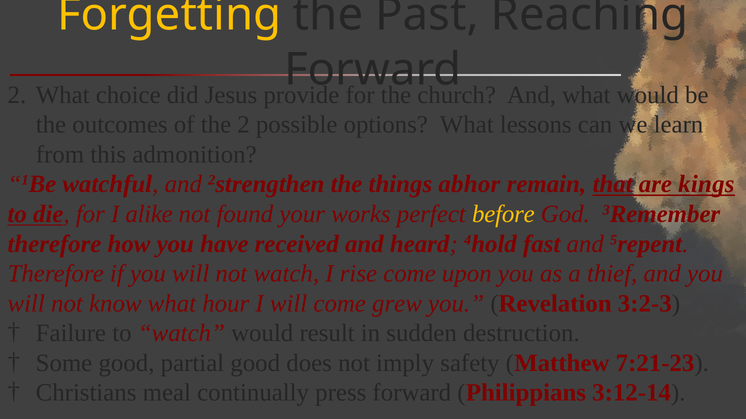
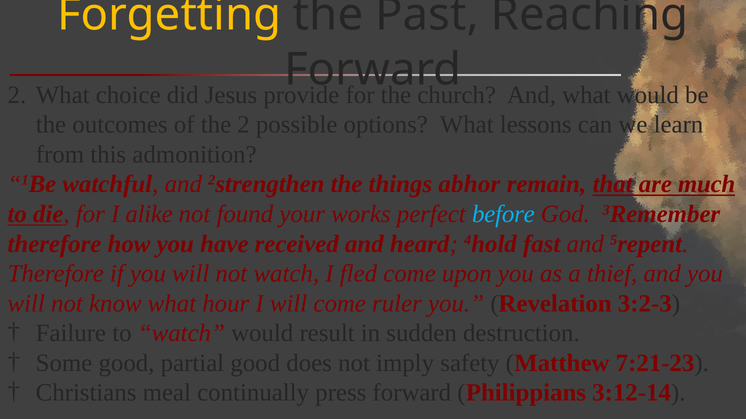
kings: kings -> much
before colour: yellow -> light blue
rise: rise -> fled
grew: grew -> ruler
